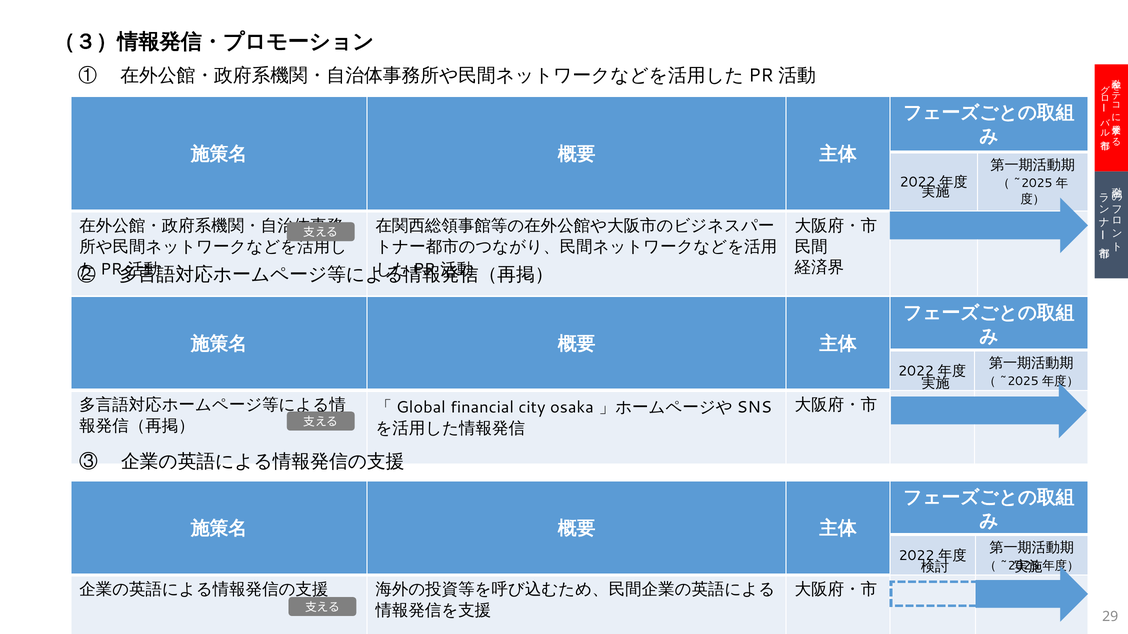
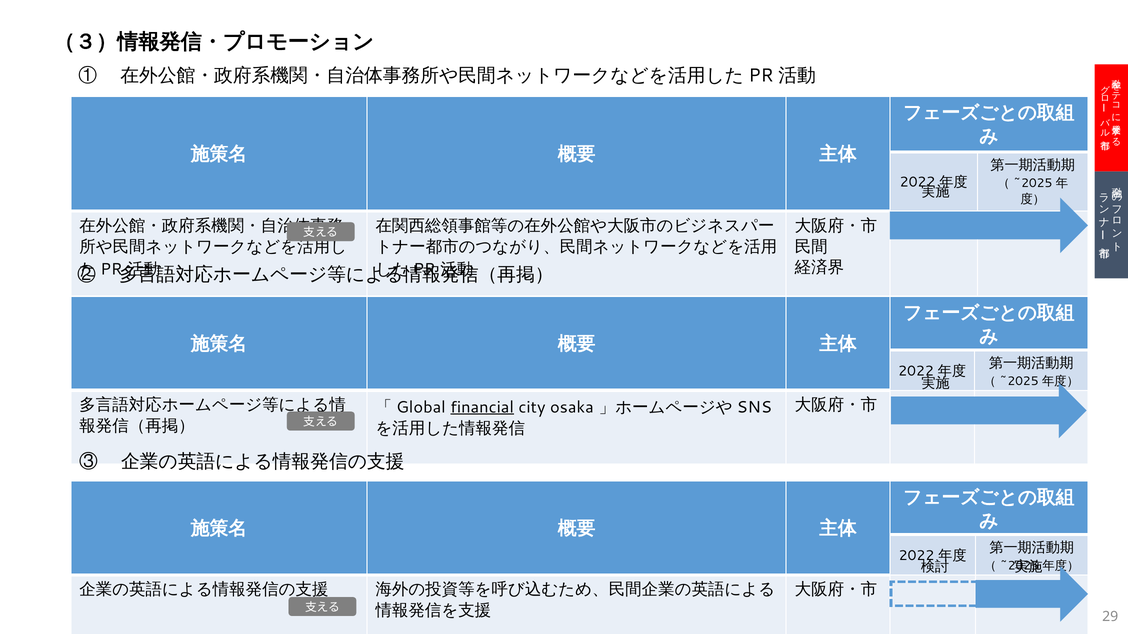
financial underline: none -> present
